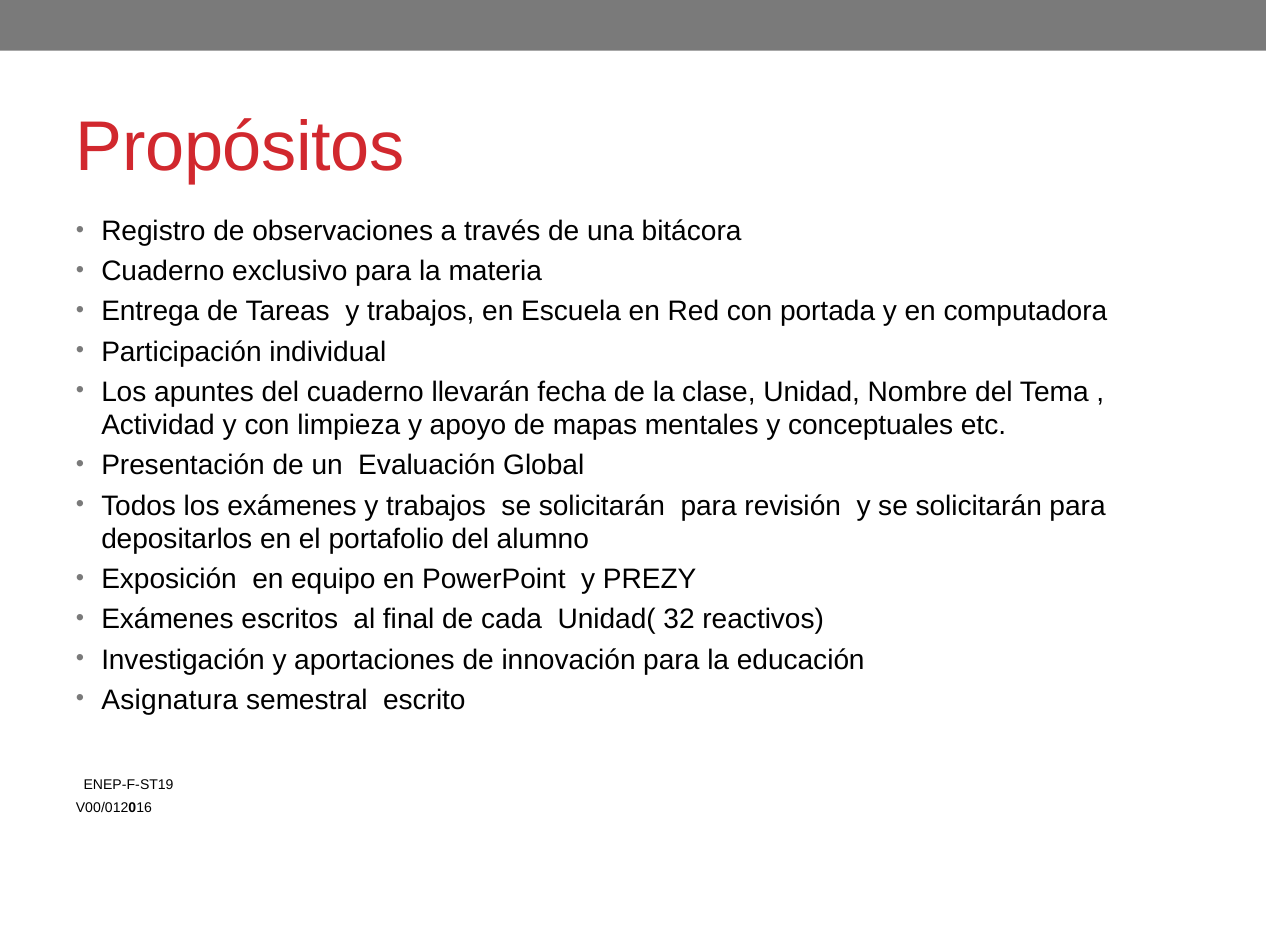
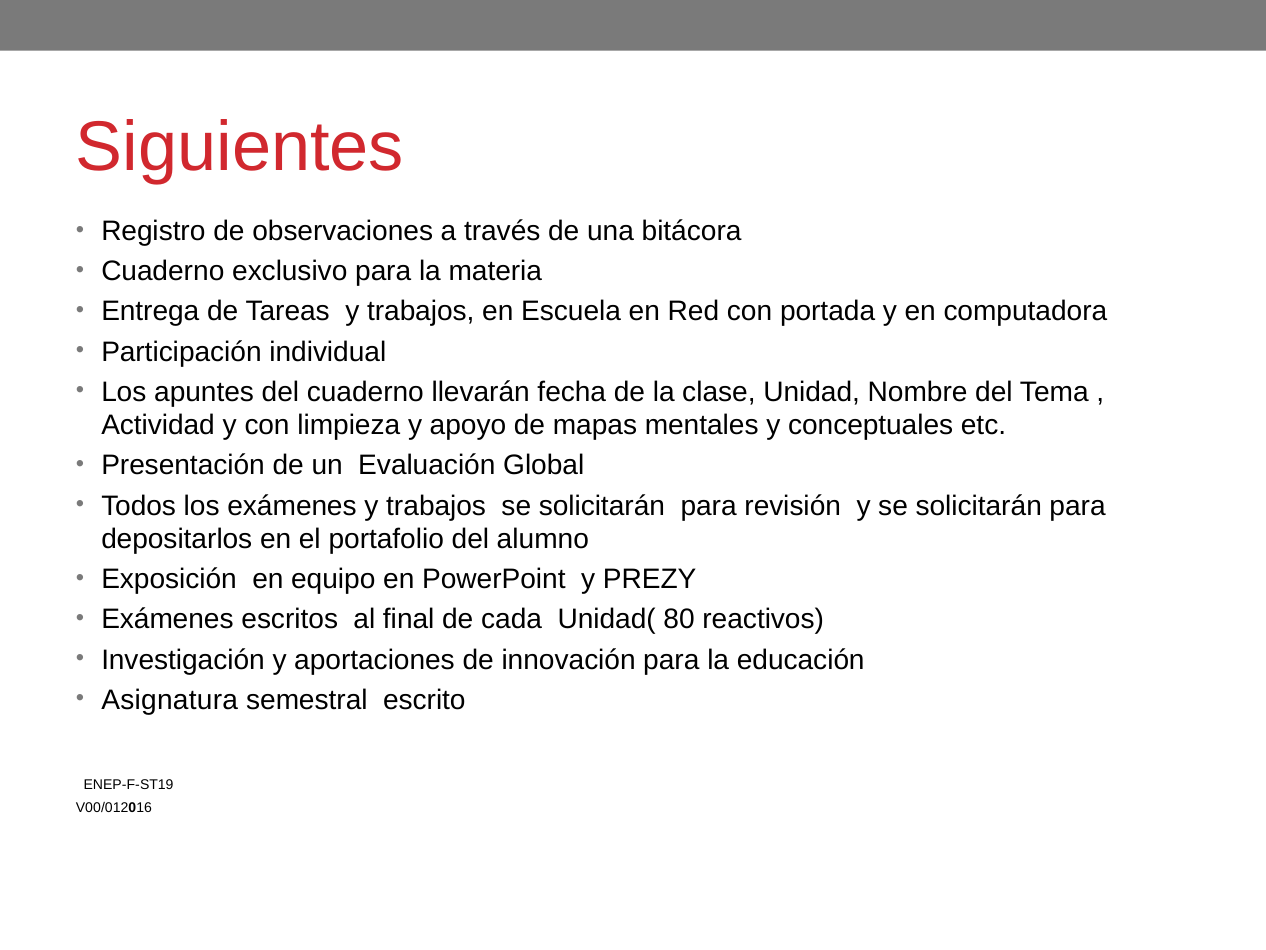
Propósitos: Propósitos -> Siguientes
32: 32 -> 80
